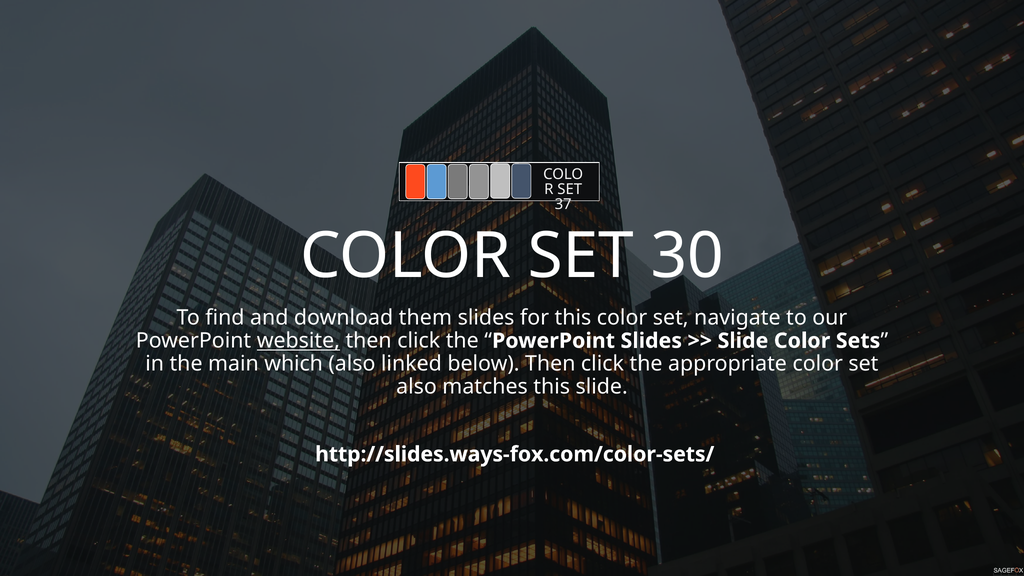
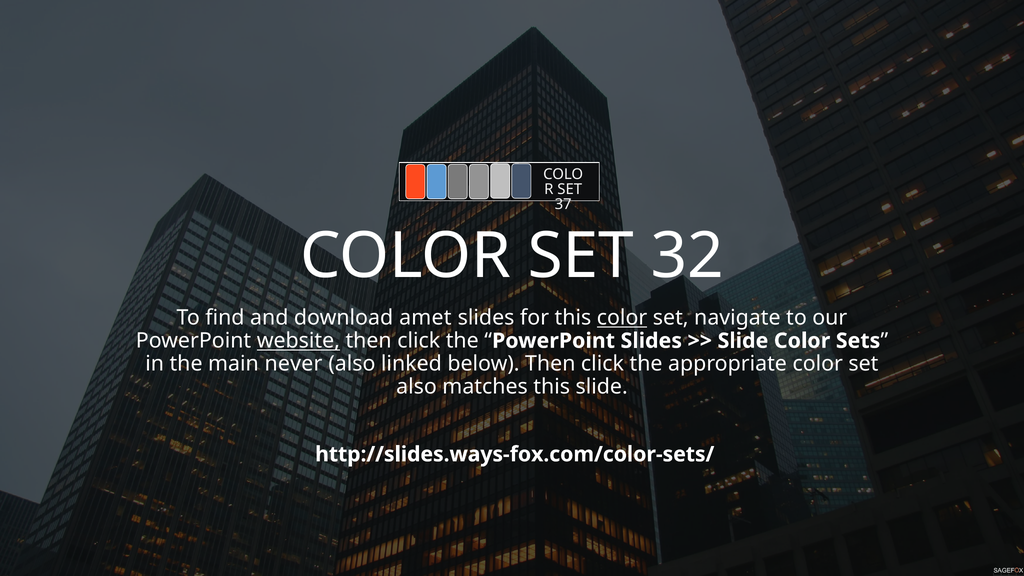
30: 30 -> 32
them: them -> amet
color at (622, 318) underline: none -> present
which: which -> never
